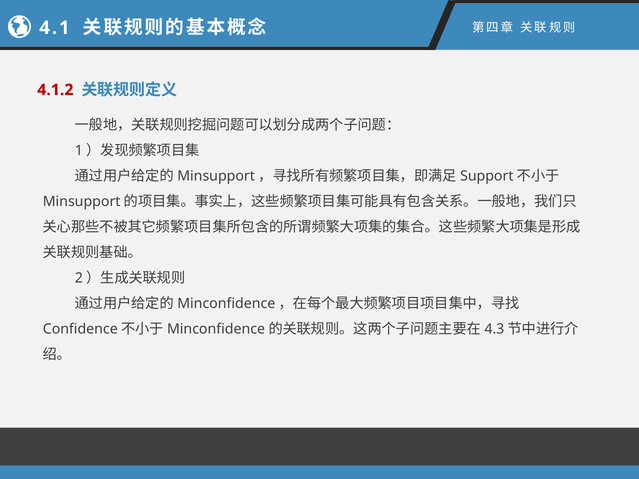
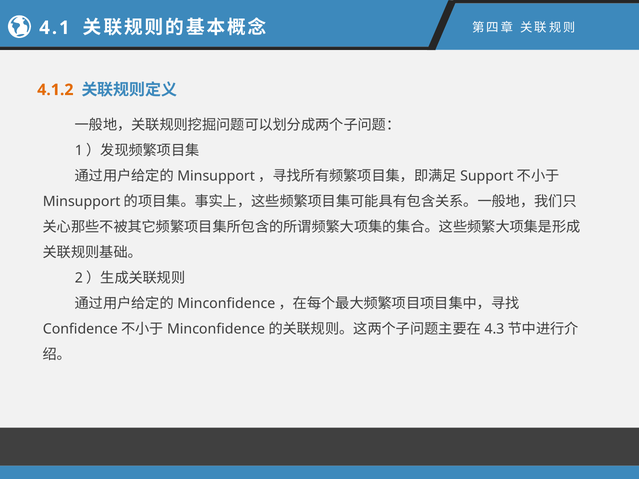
4.1.2 colour: red -> orange
